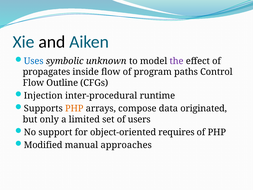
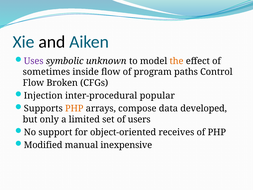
Uses colour: blue -> purple
the colour: purple -> orange
propagates: propagates -> sometimes
Outline: Outline -> Broken
runtime: runtime -> popular
originated: originated -> developed
requires: requires -> receives
approaches: approaches -> inexpensive
